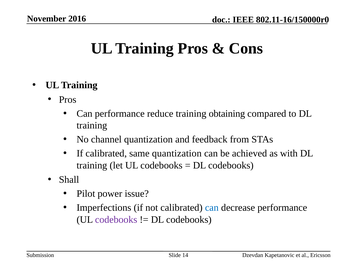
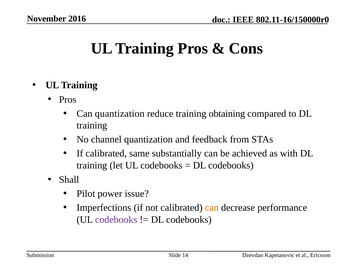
Can performance: performance -> quantization
same quantization: quantization -> substantially
can at (212, 207) colour: blue -> orange
